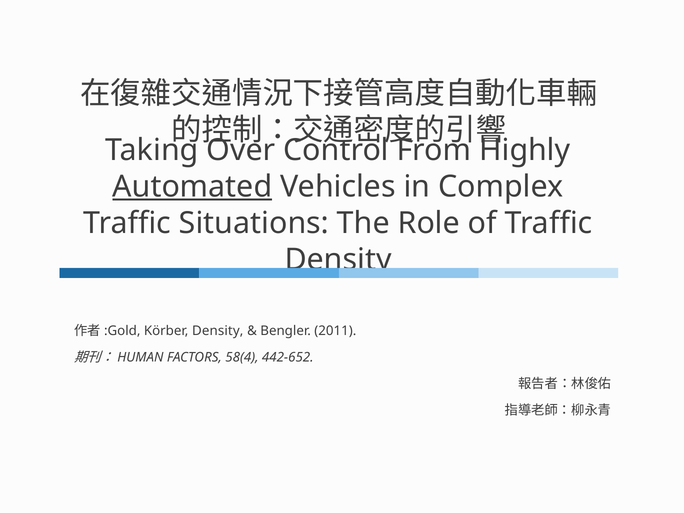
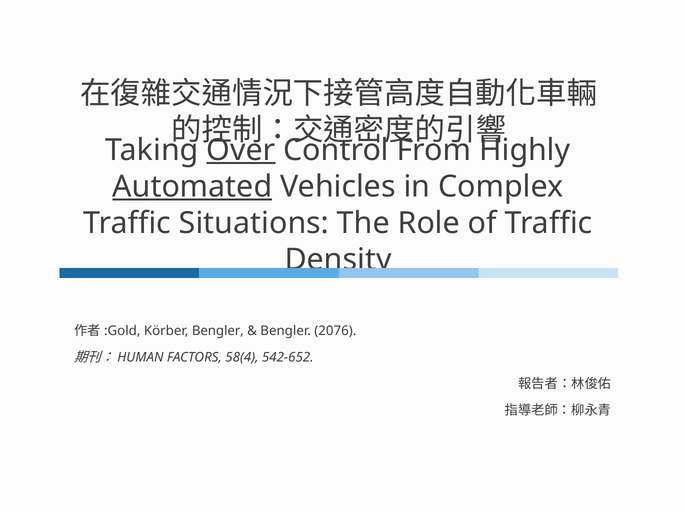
Over underline: none -> present
Körber Density: Density -> Bengler
2011: 2011 -> 2076
442-652: 442-652 -> 542-652
